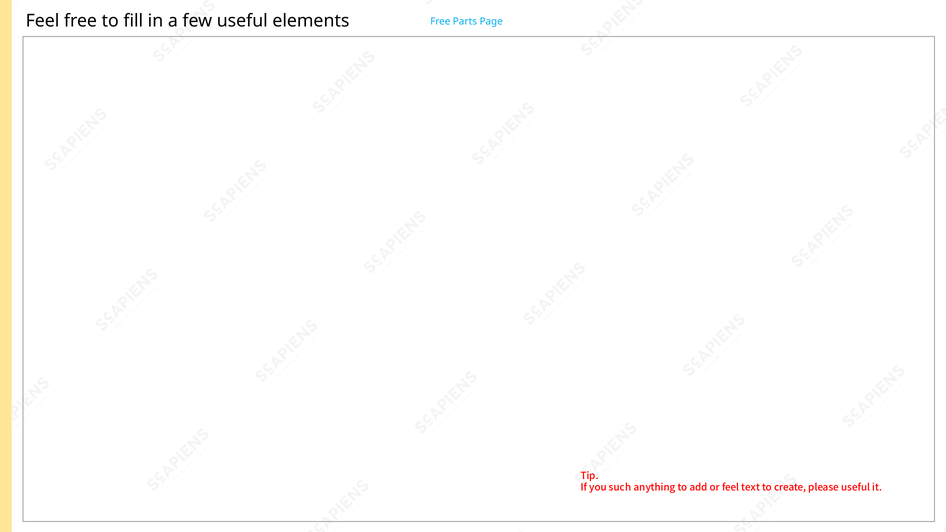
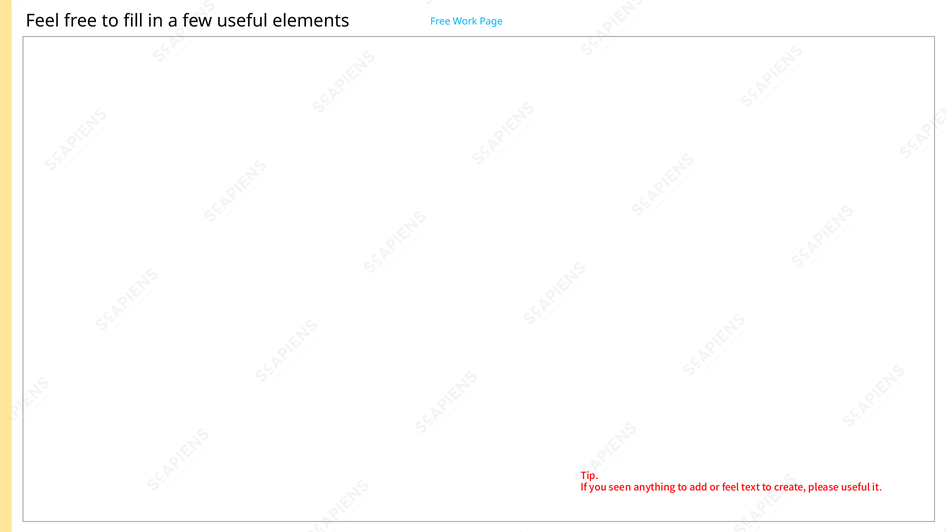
Parts: Parts -> Work
such: such -> seen
